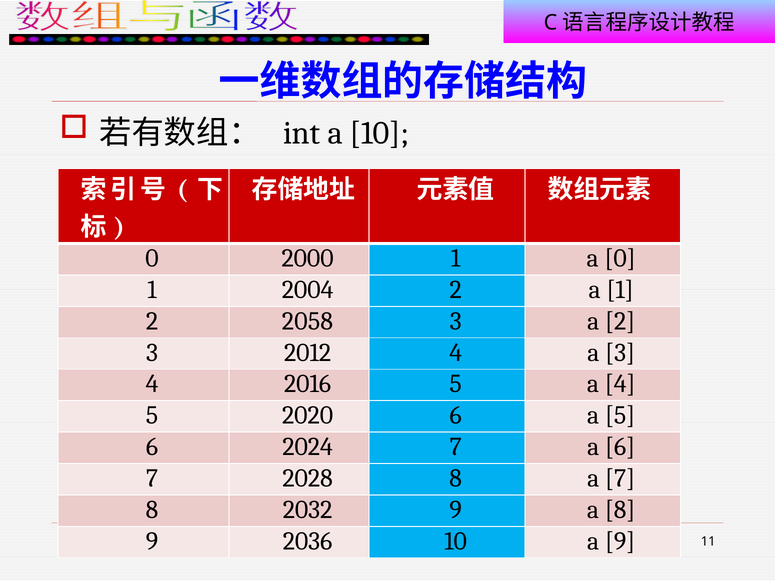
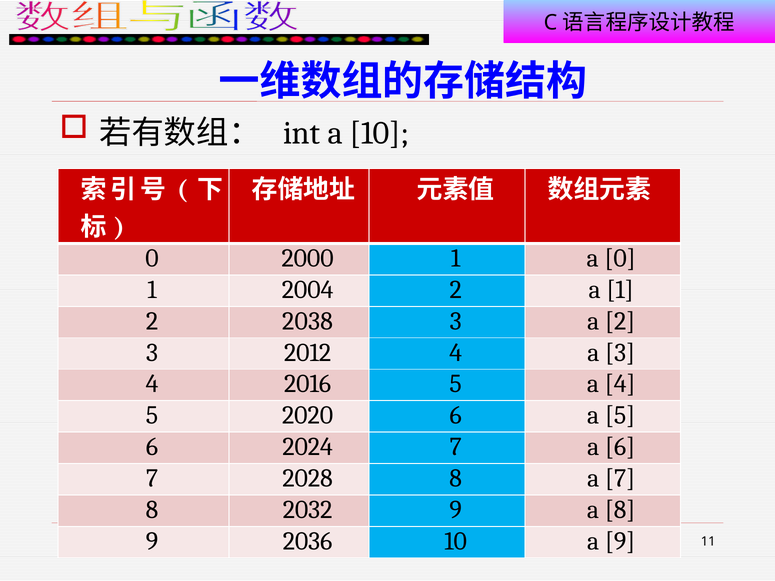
2058: 2058 -> 2038
